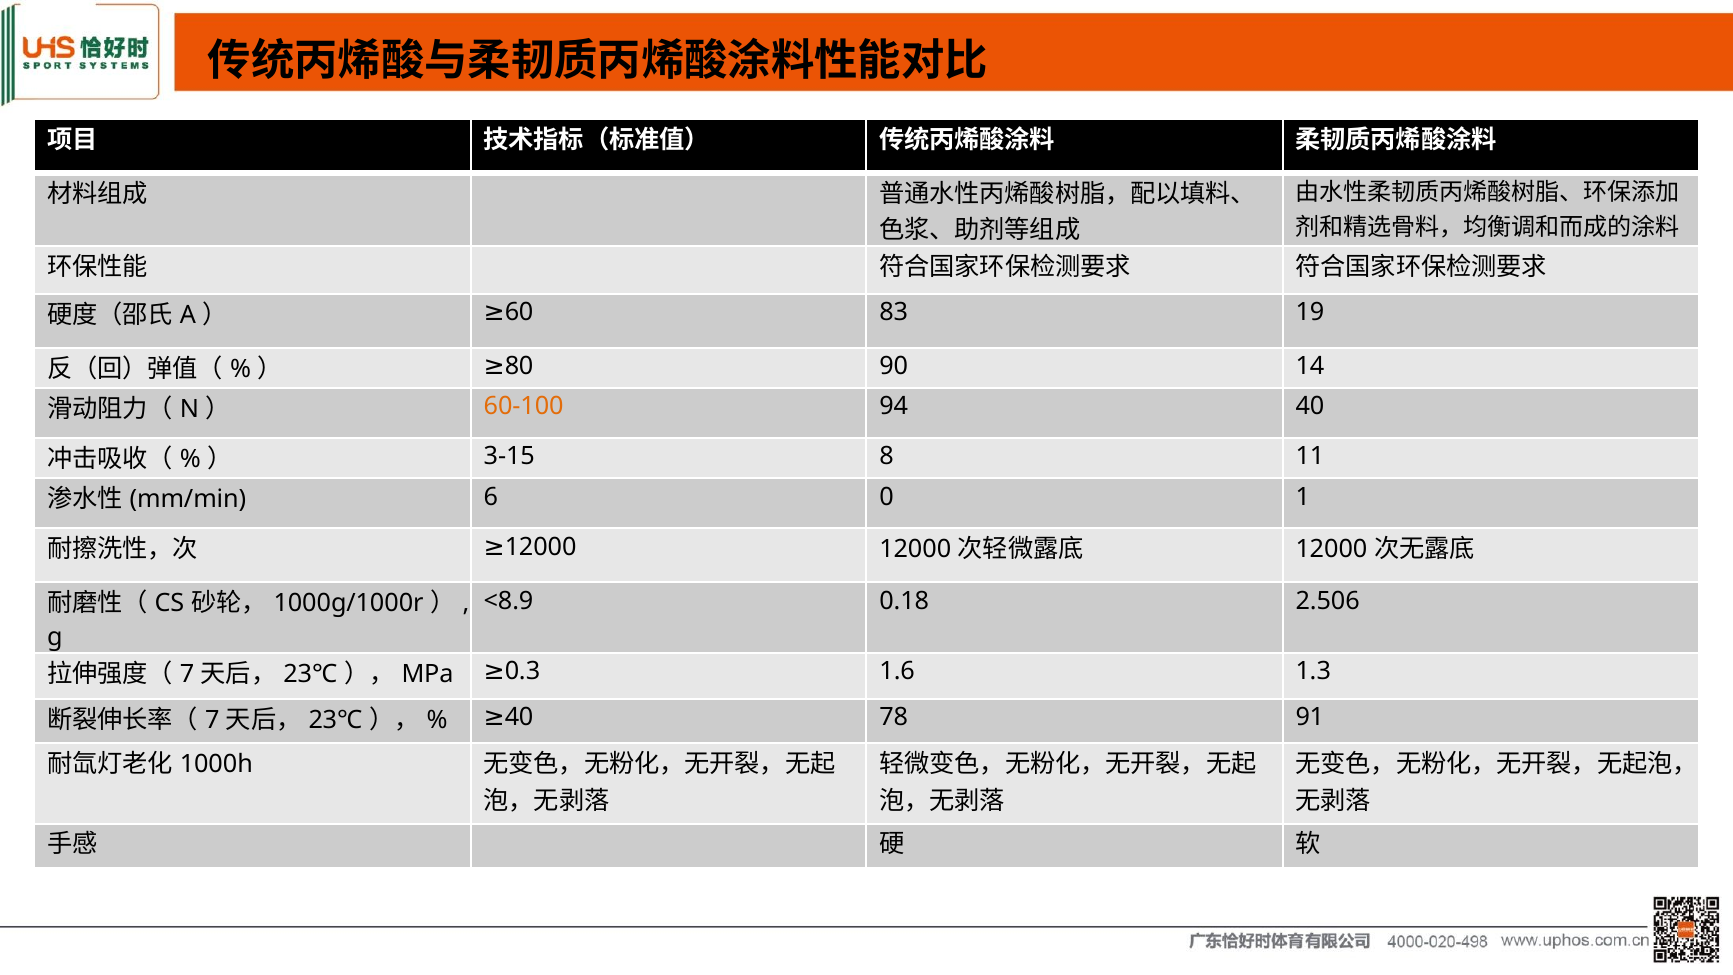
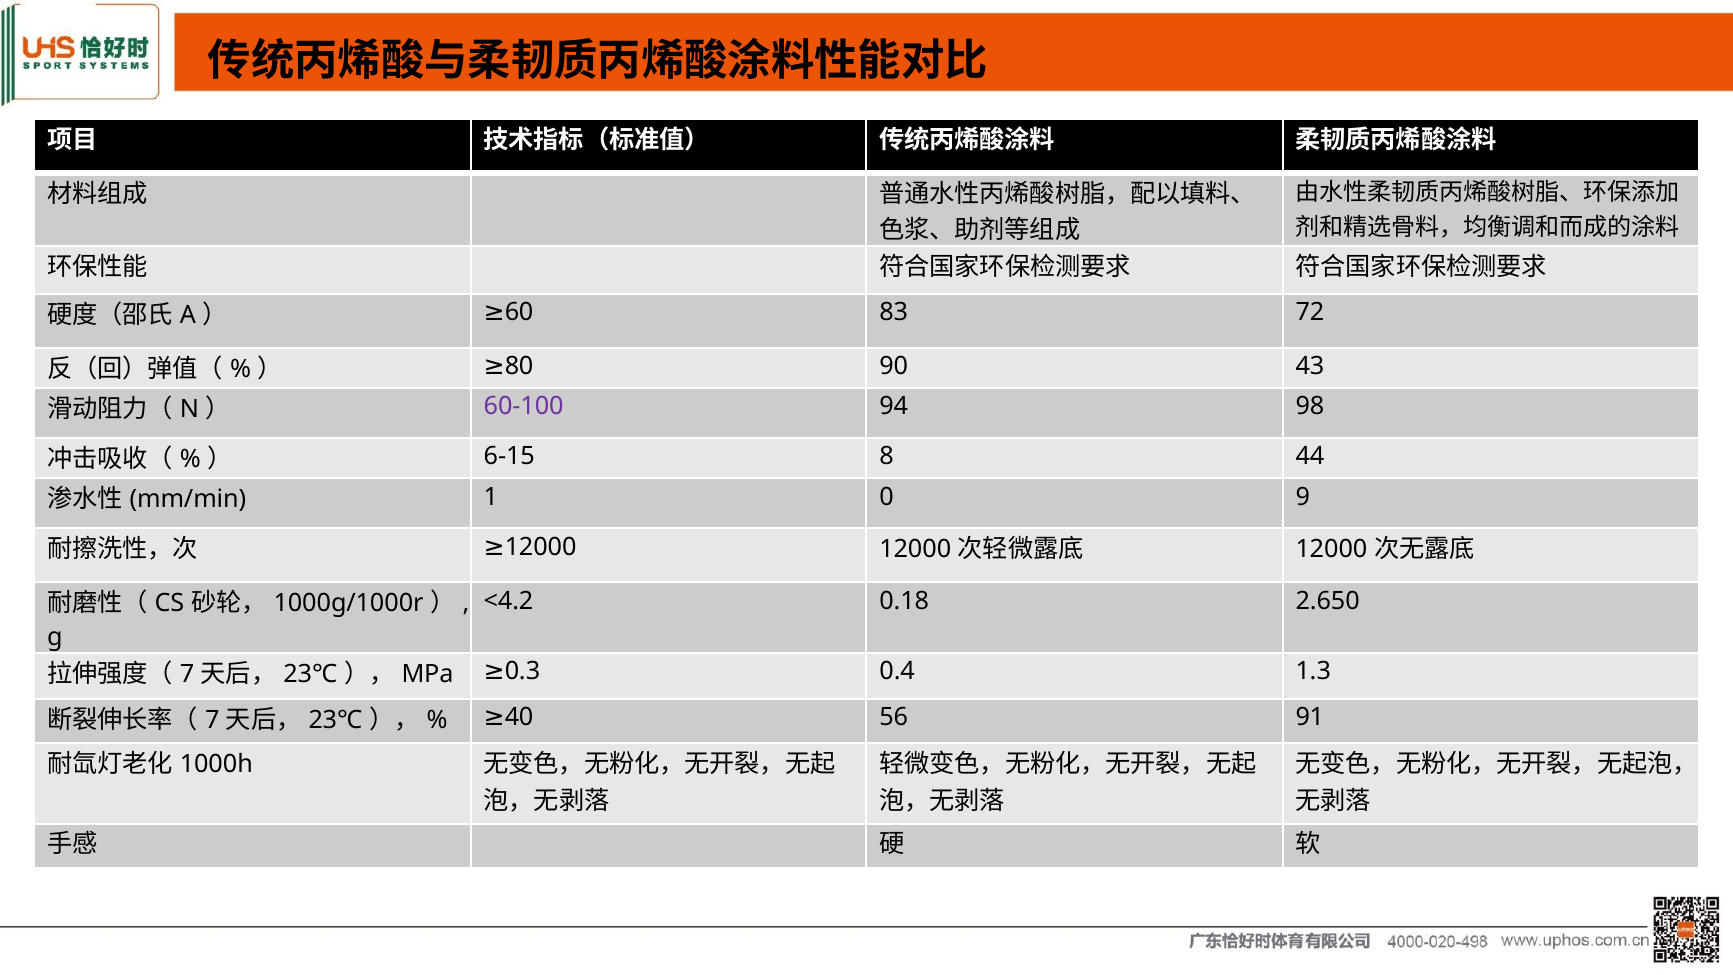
19: 19 -> 72
14: 14 -> 43
60-100 colour: orange -> purple
40: 40 -> 98
3-15: 3-15 -> 6-15
11: 11 -> 44
6: 6 -> 1
1: 1 -> 9
<8.9: <8.9 -> <4.2
2.506: 2.506 -> 2.650
1.6: 1.6 -> 0.4
78: 78 -> 56
